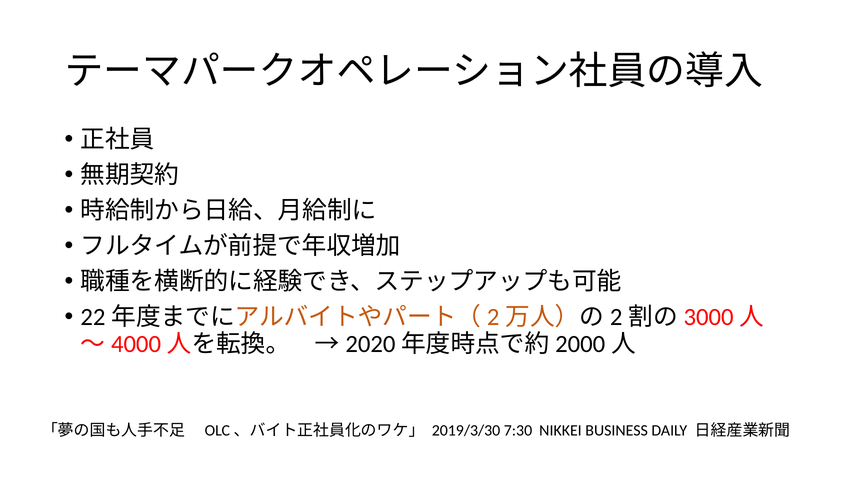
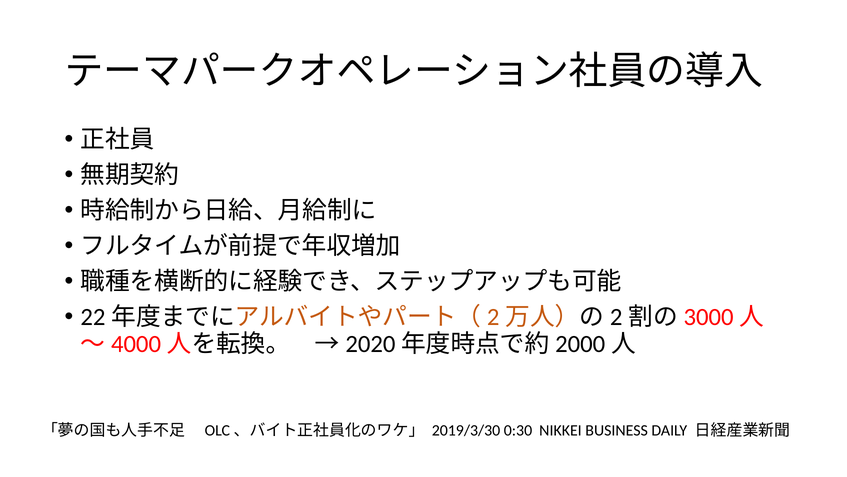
7:30: 7:30 -> 0:30
